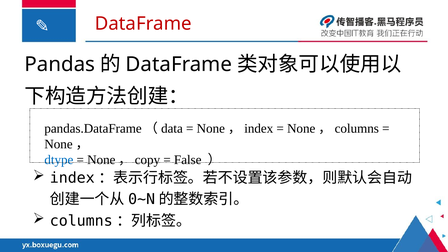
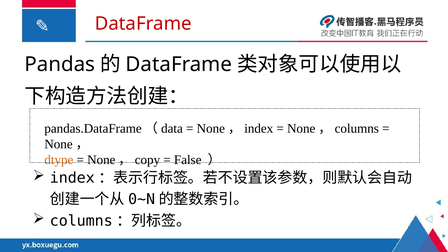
dtype colour: blue -> orange
